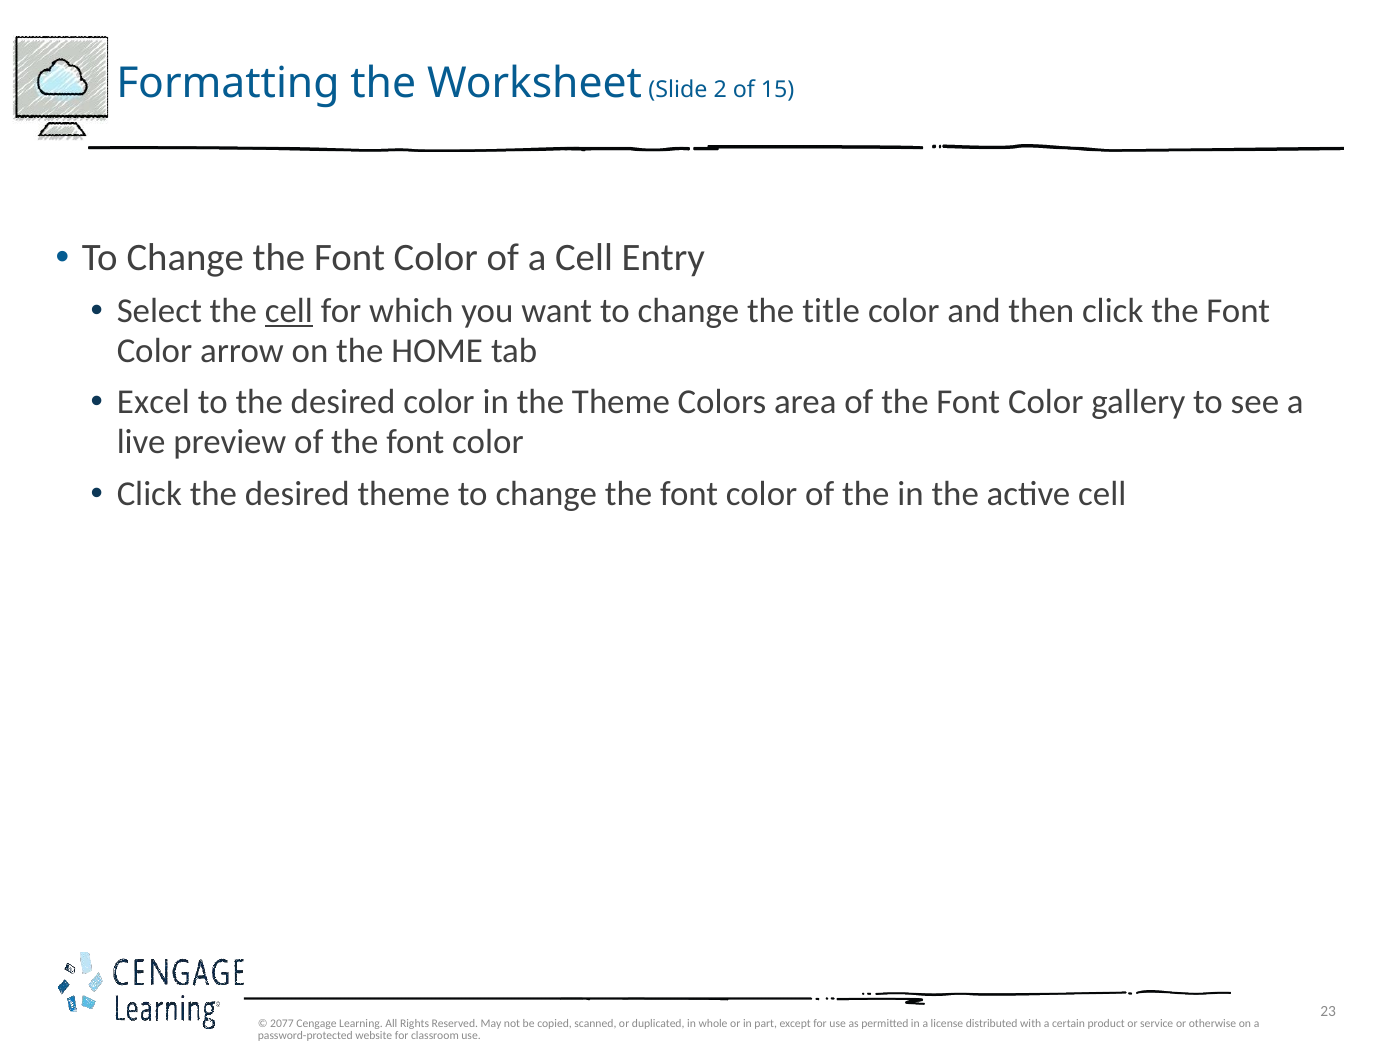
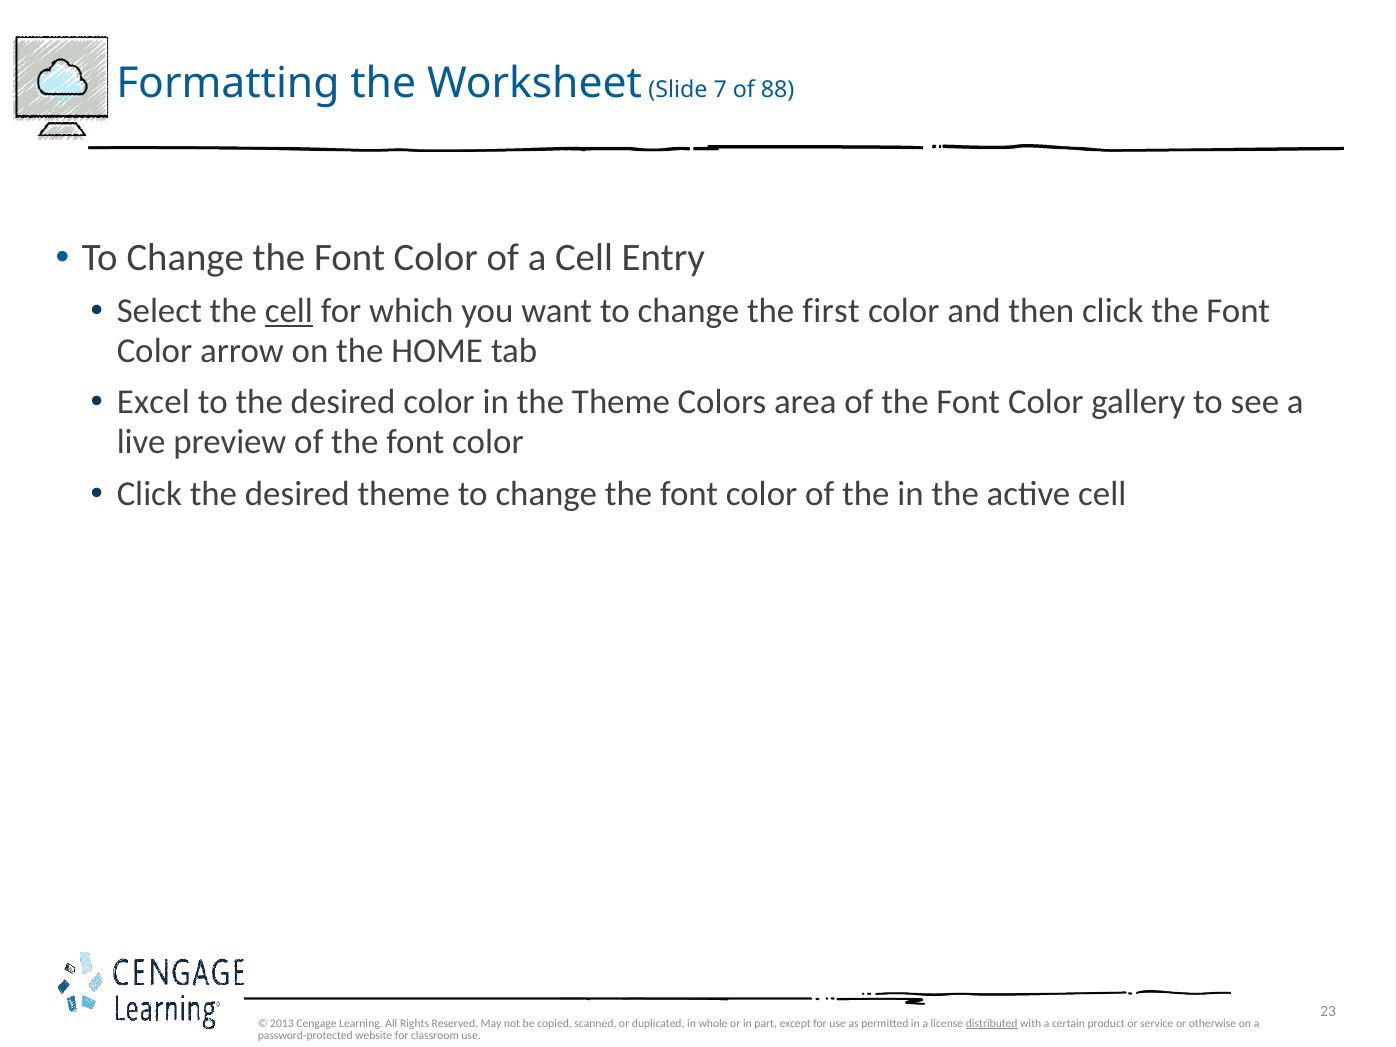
2: 2 -> 7
15: 15 -> 88
title: title -> first
2077: 2077 -> 2013
distributed underline: none -> present
